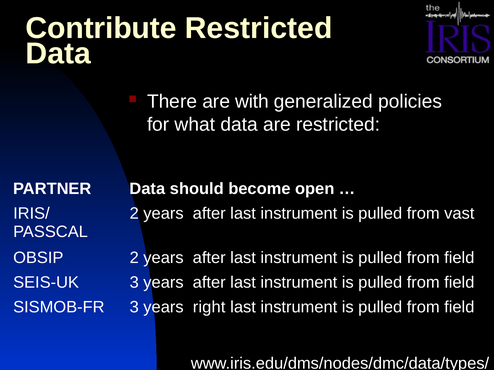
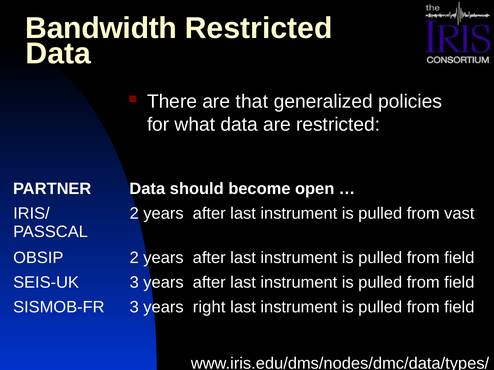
Contribute: Contribute -> Bandwidth
with: with -> that
